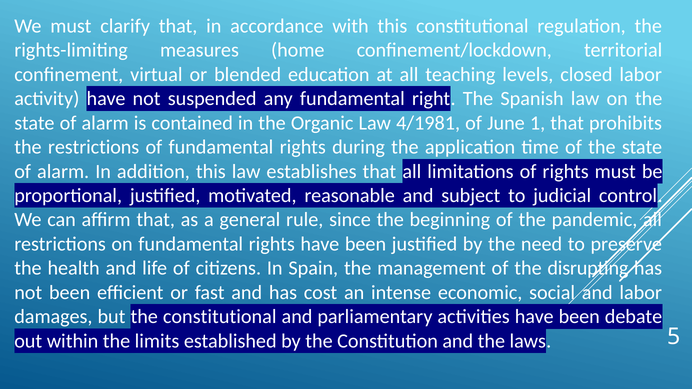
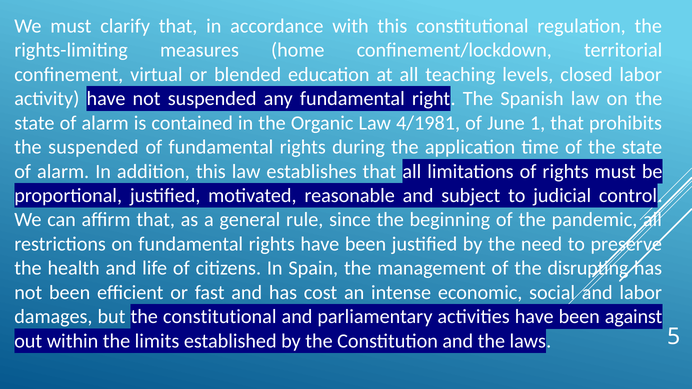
the restrictions: restrictions -> suspended
debate: debate -> against
